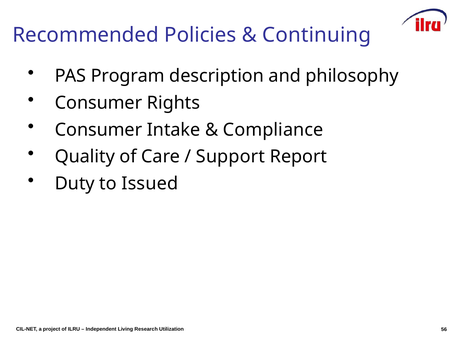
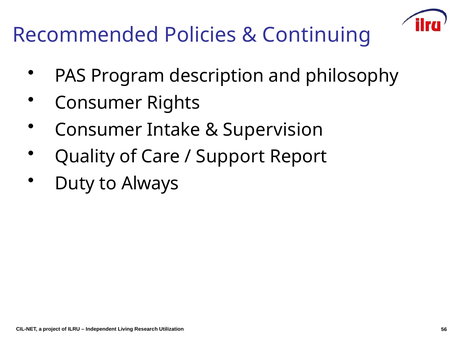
Compliance: Compliance -> Supervision
Issued: Issued -> Always
